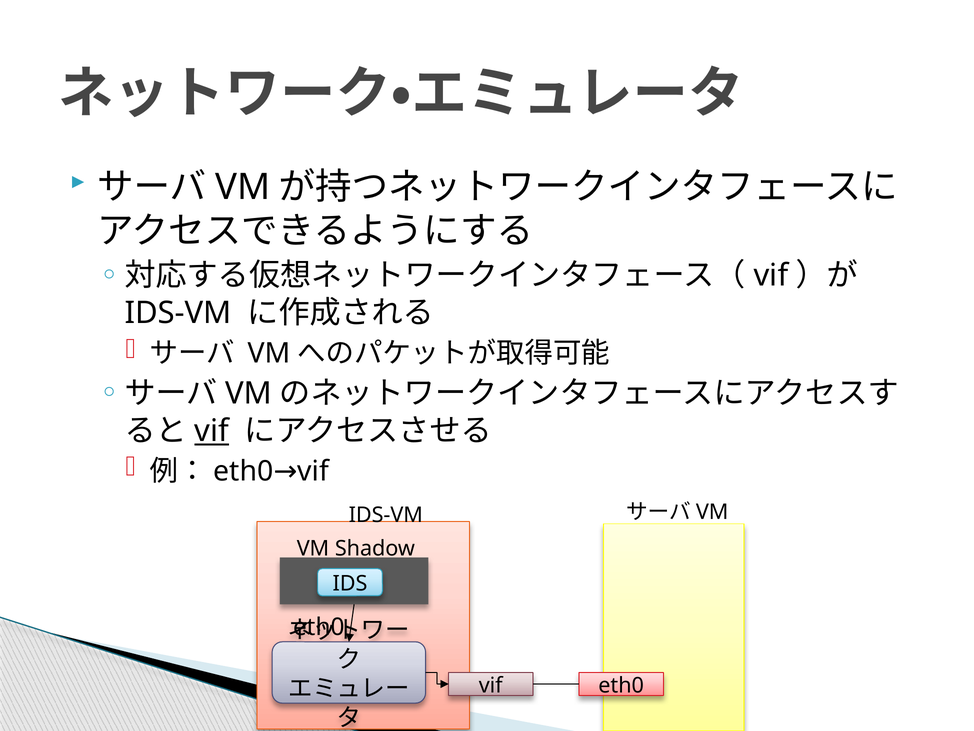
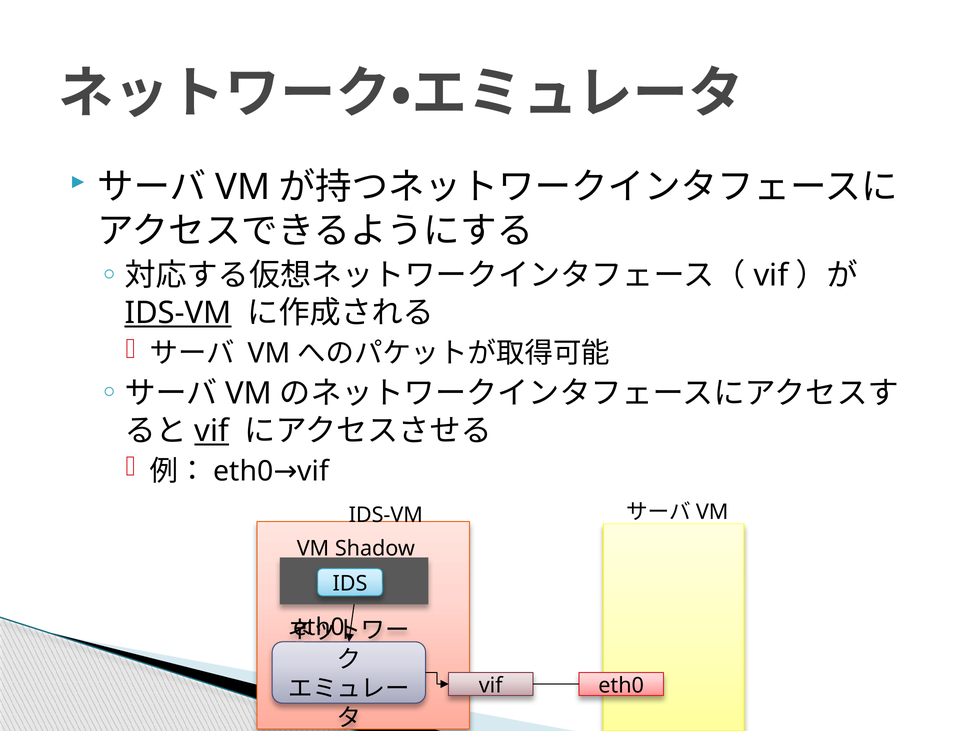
IDS-VM at (178, 313) underline: none -> present
